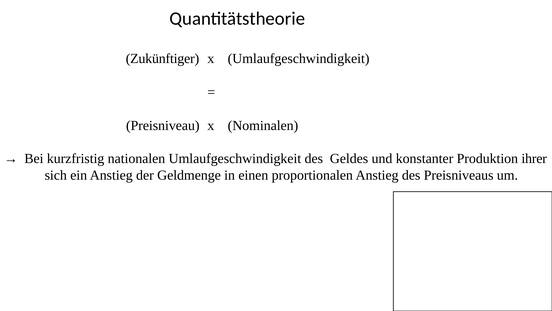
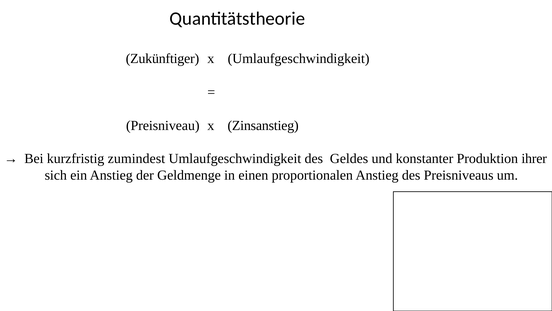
Nominalen: Nominalen -> Zinsanstieg
nationalen: nationalen -> zumindest
